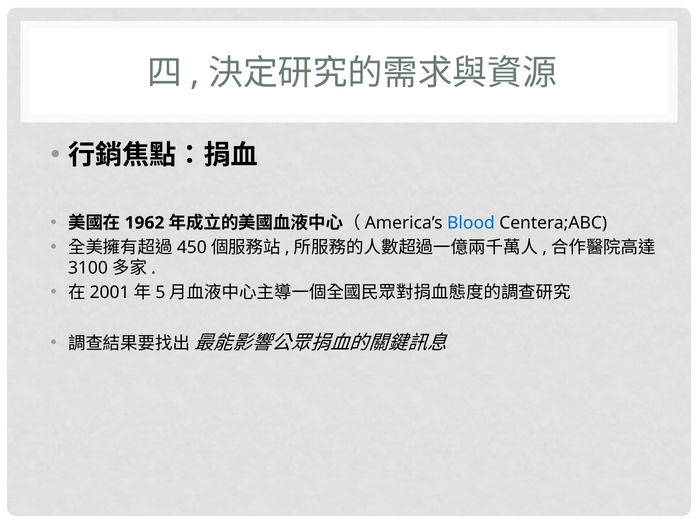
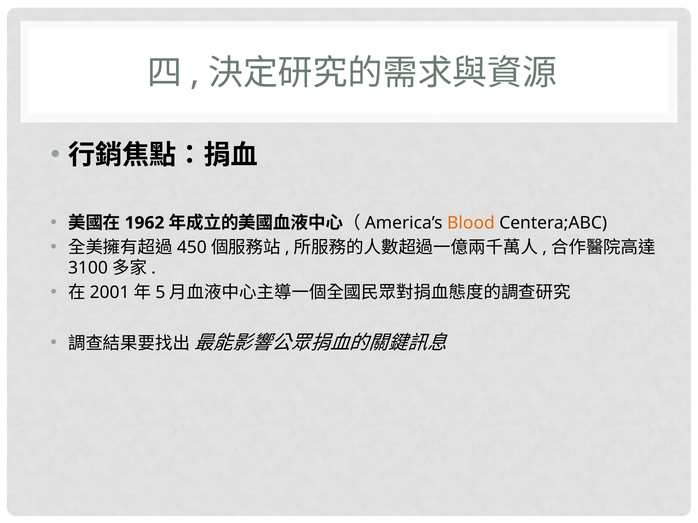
Blood colour: blue -> orange
